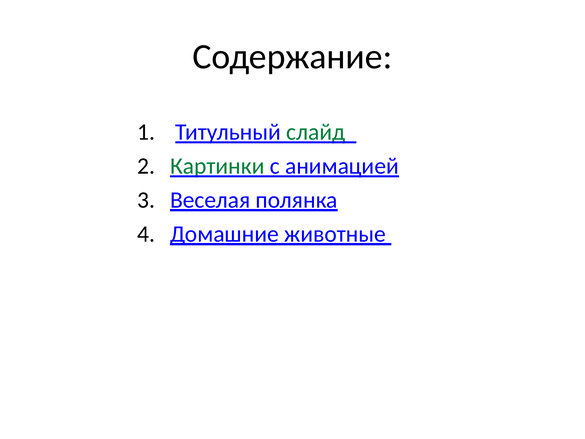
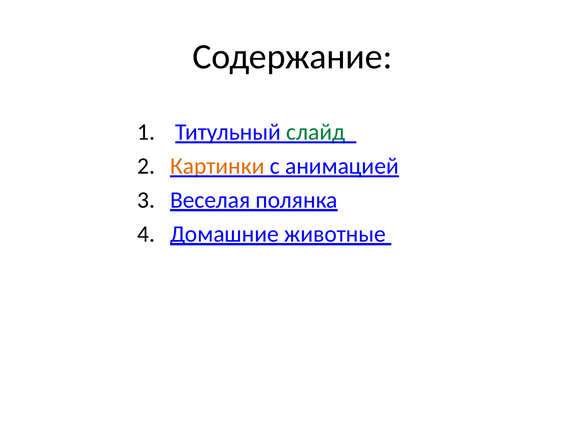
Картинки colour: green -> orange
